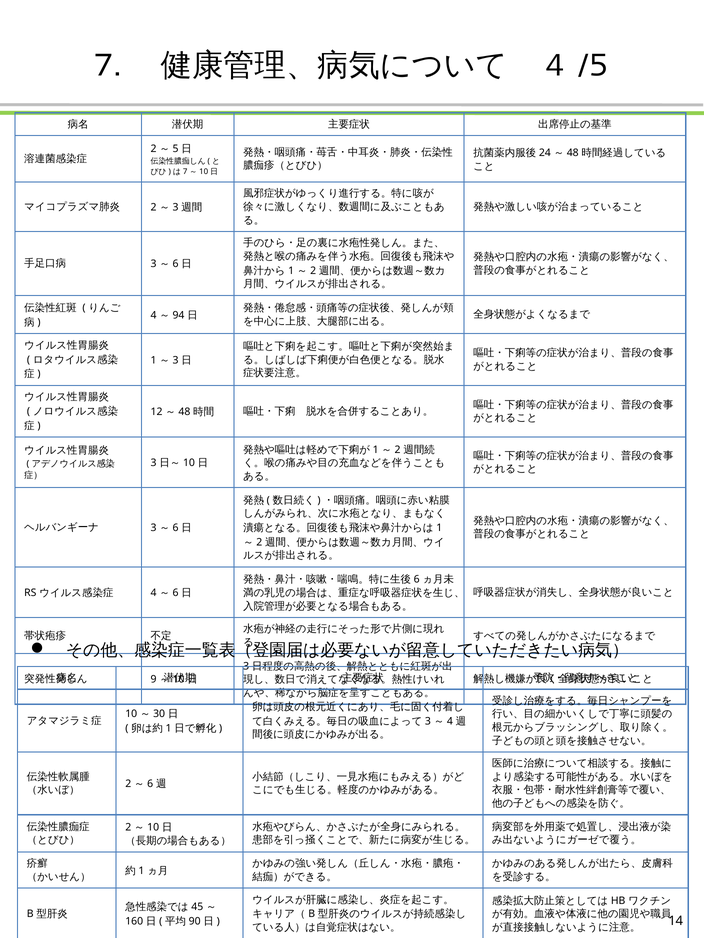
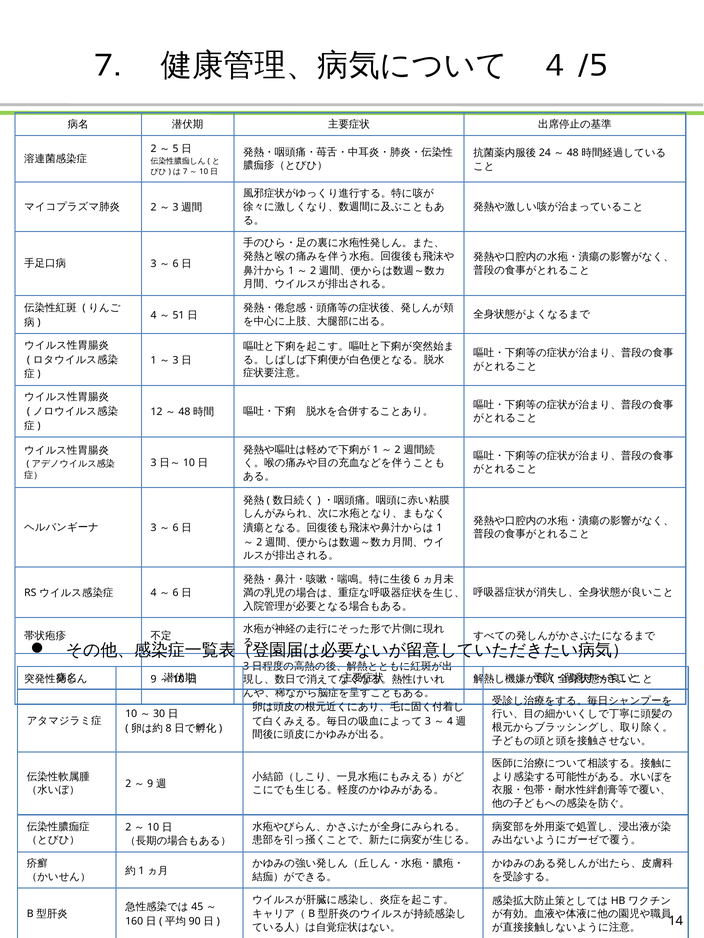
94: 94 -> 51
1 at (169, 729): 1 -> 8
6 at (150, 785): 6 -> 9
